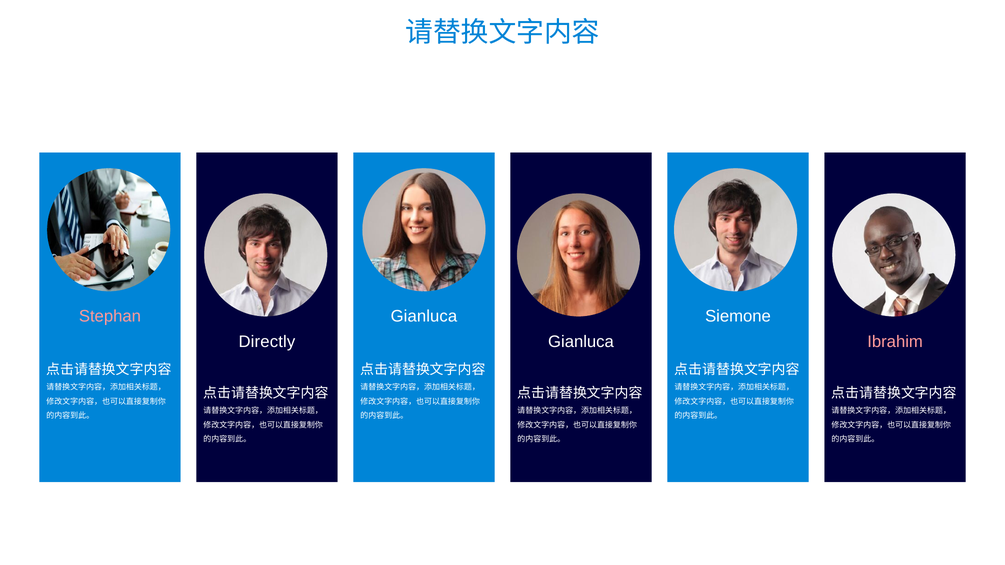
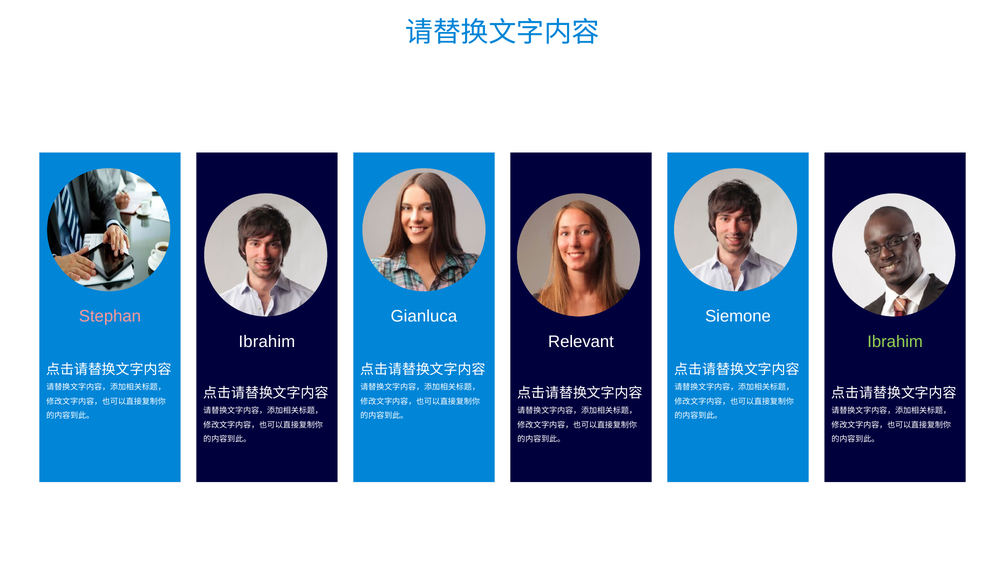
Directly at (267, 342): Directly -> Ibrahim
Gianluca at (581, 342): Gianluca -> Relevant
Ibrahim at (895, 342) colour: pink -> light green
